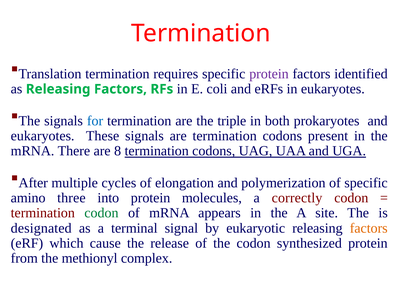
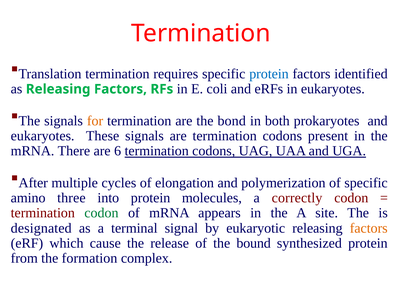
protein at (269, 74) colour: purple -> blue
for colour: blue -> orange
triple: triple -> bond
8: 8 -> 6
the codon: codon -> bound
methionyl: methionyl -> formation
